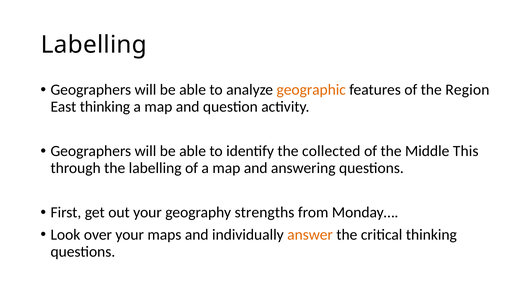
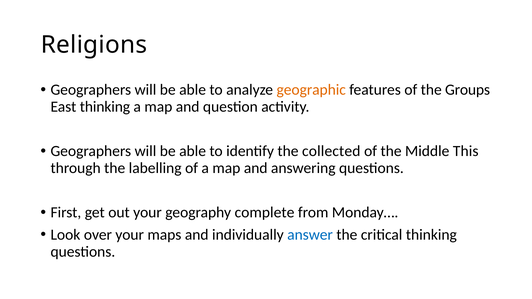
Labelling at (94, 45): Labelling -> Religions
Region: Region -> Groups
strengths: strengths -> complete
answer colour: orange -> blue
